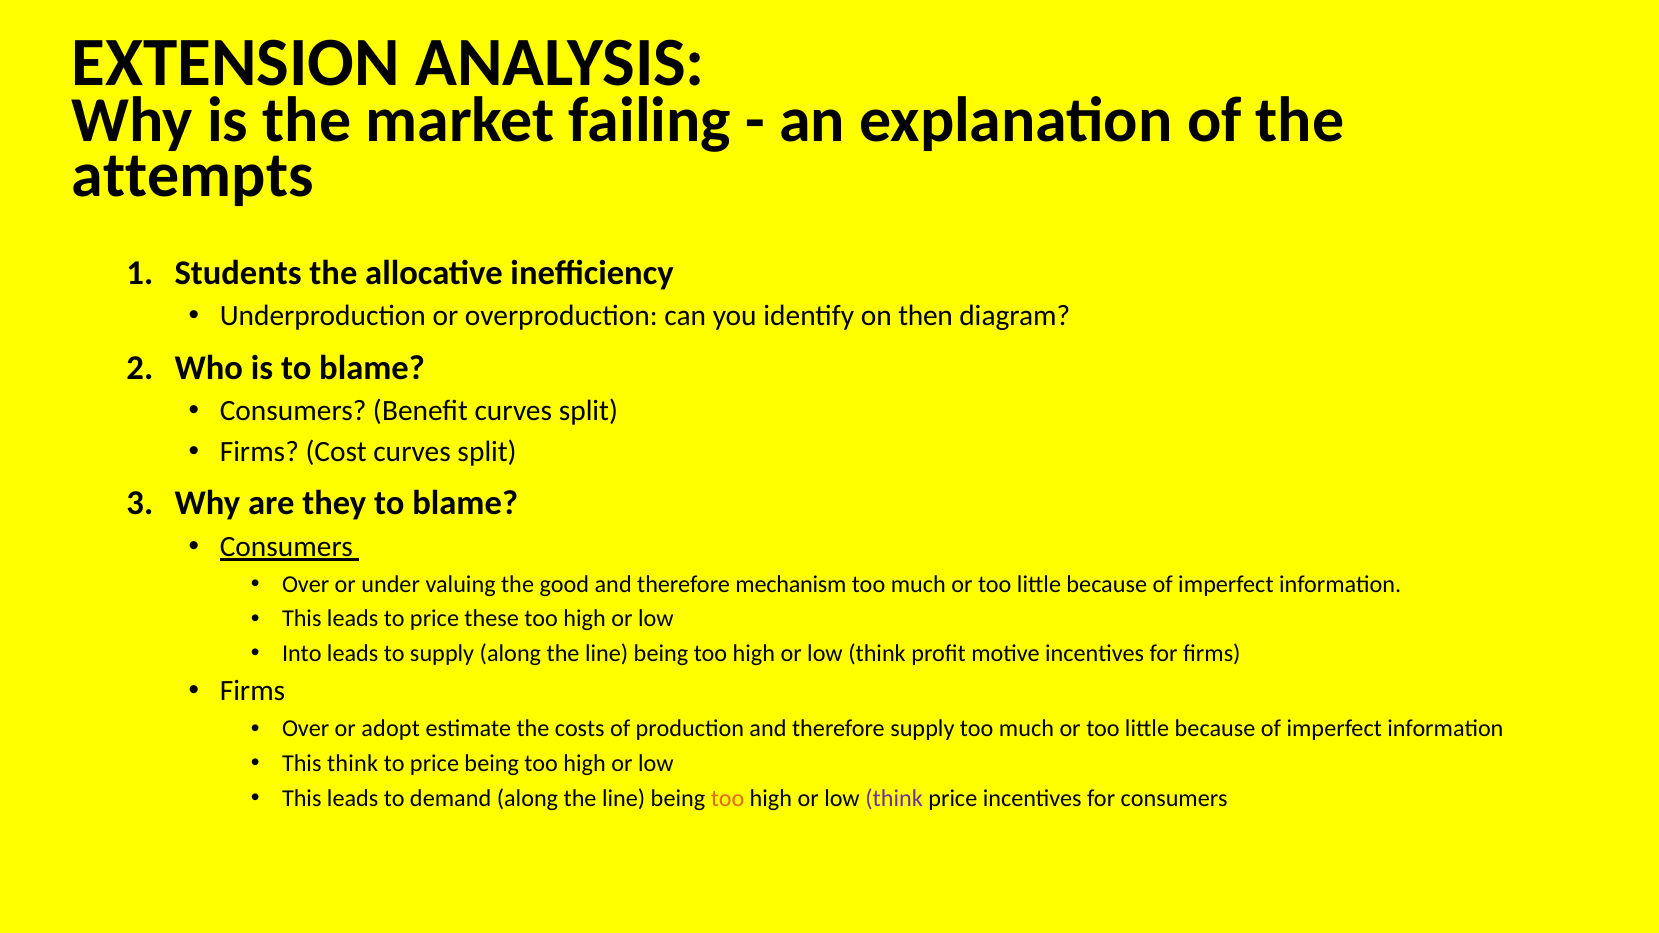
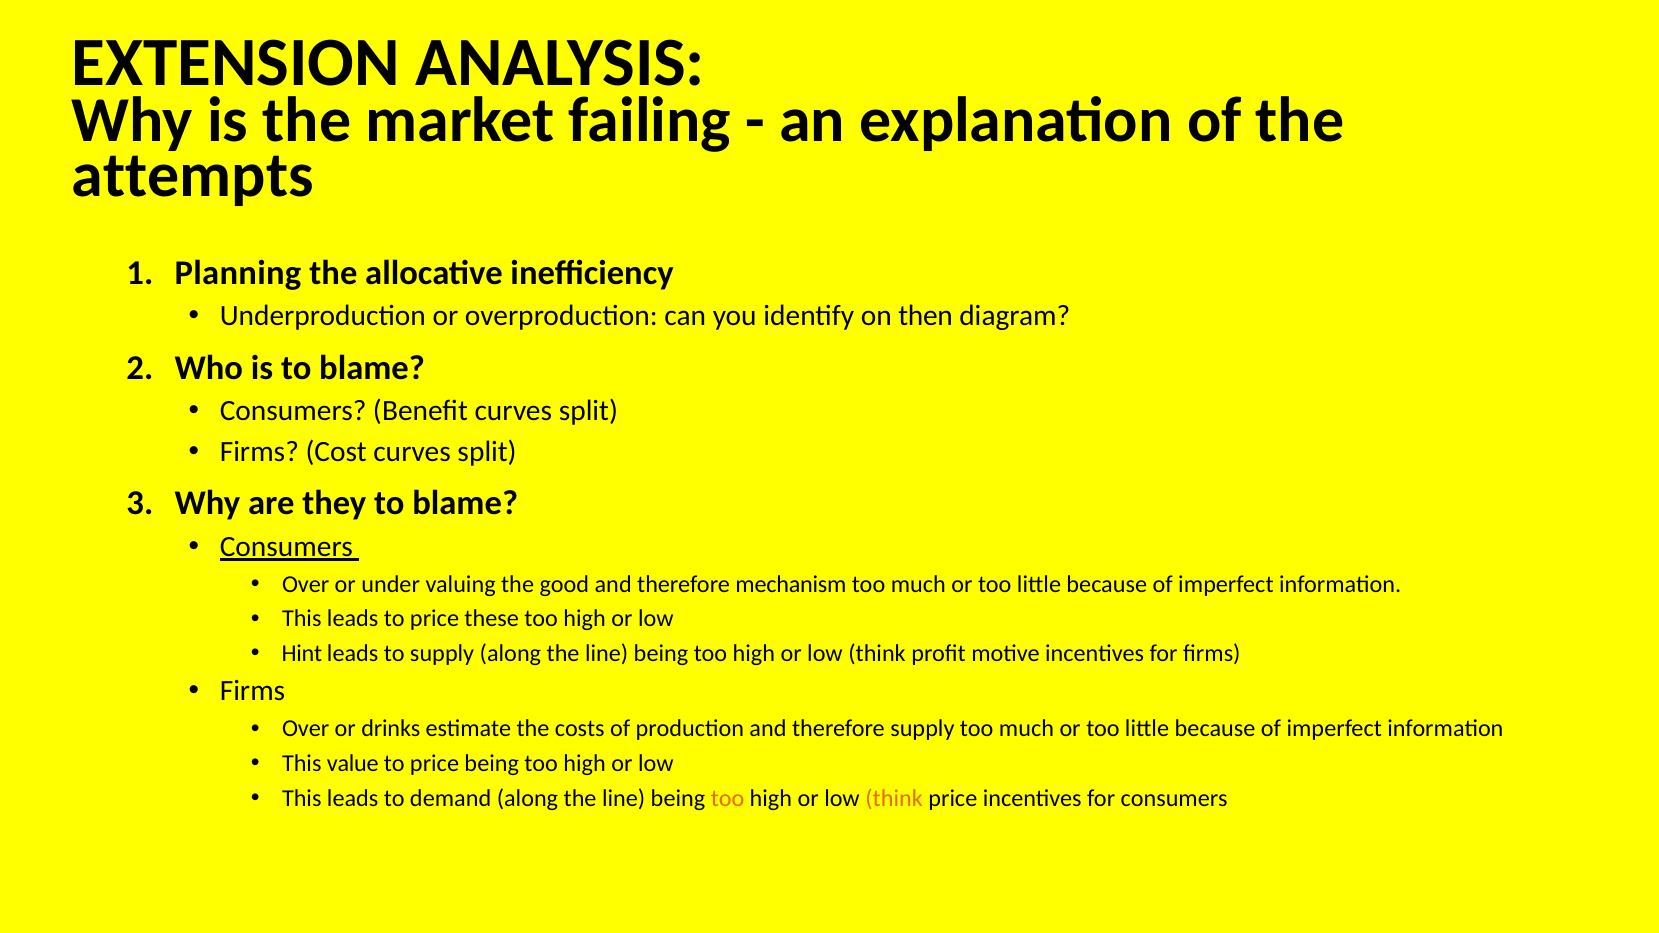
Students: Students -> Planning
Into: Into -> Hint
adopt: adopt -> drinks
This think: think -> value
think at (894, 798) colour: purple -> orange
